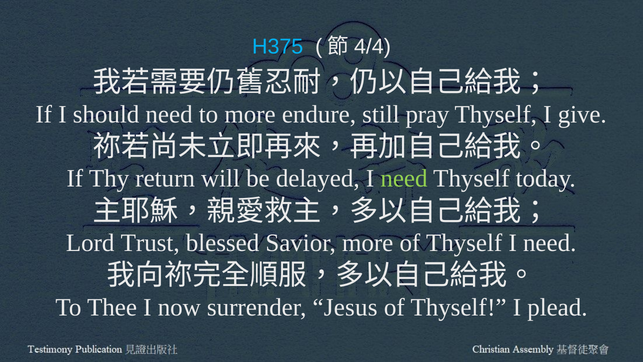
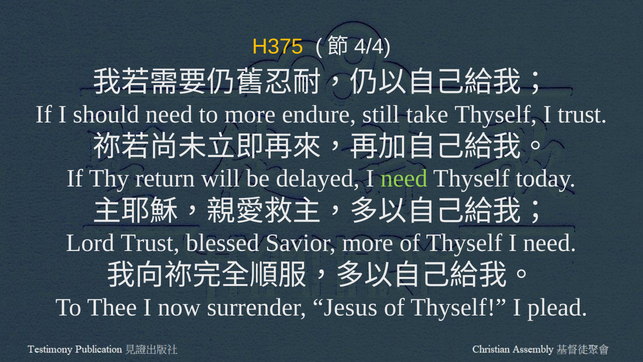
H375 colour: light blue -> yellow
pray: pray -> take
I give: give -> trust
